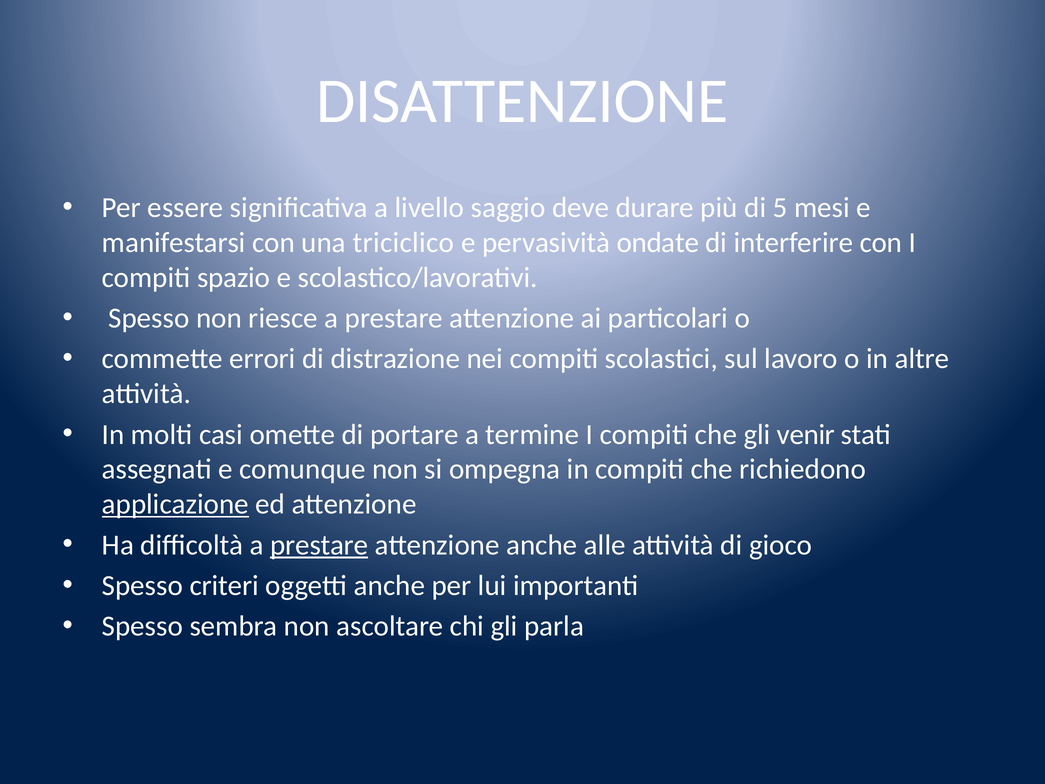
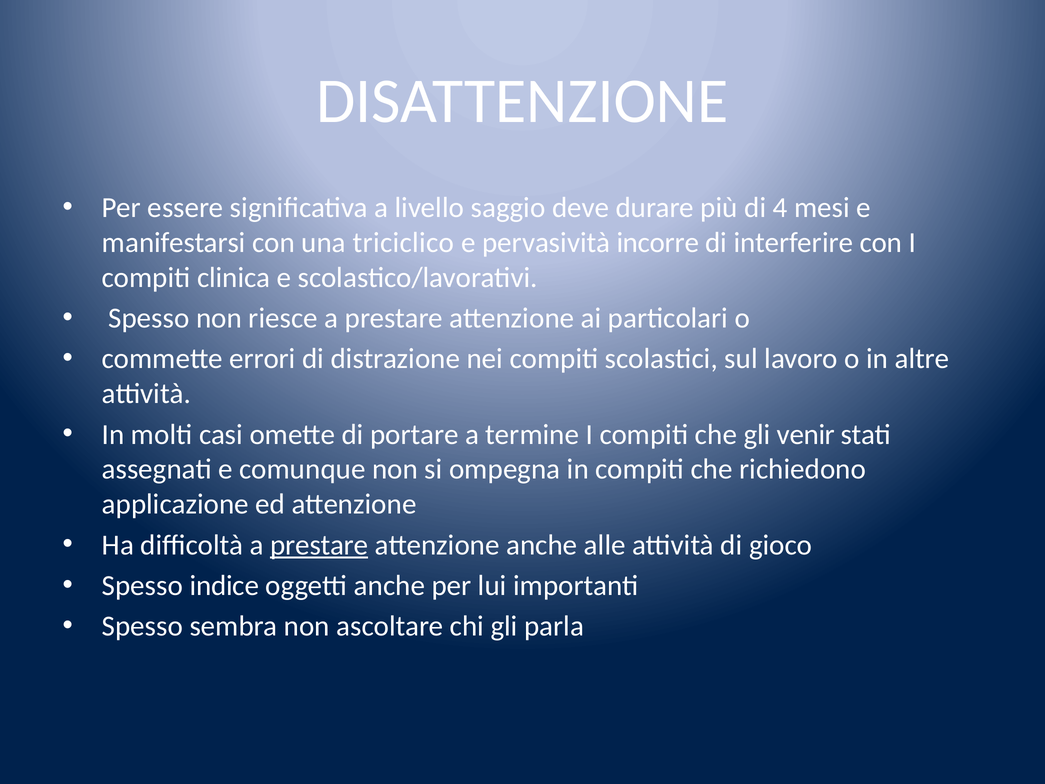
5: 5 -> 4
ondate: ondate -> incorre
spazio: spazio -> clinica
applicazione underline: present -> none
criteri: criteri -> indice
